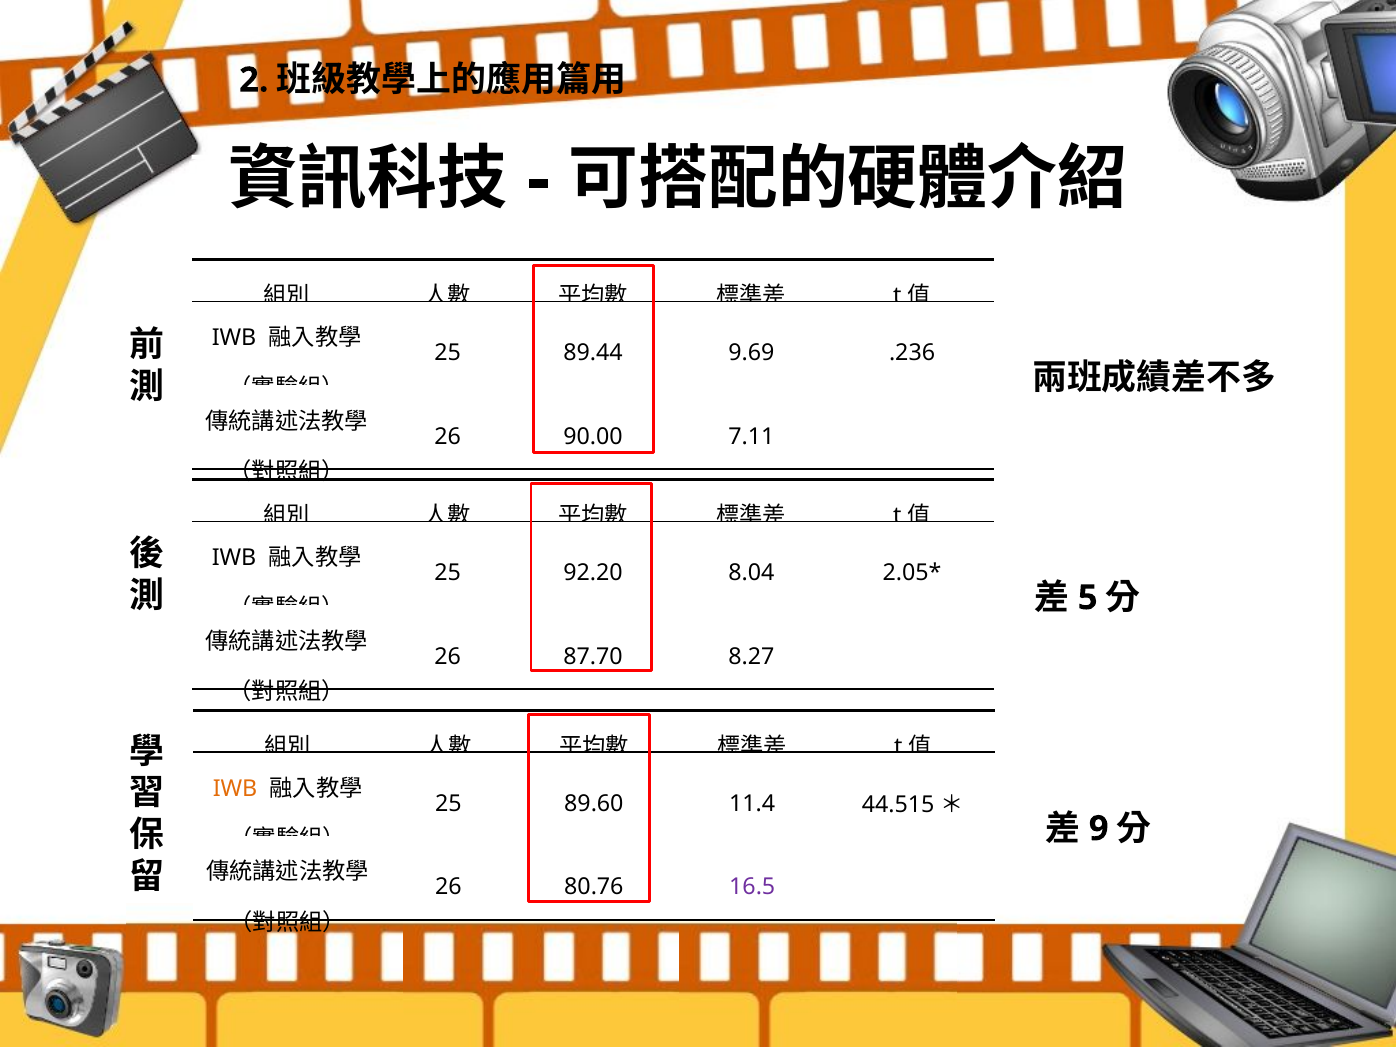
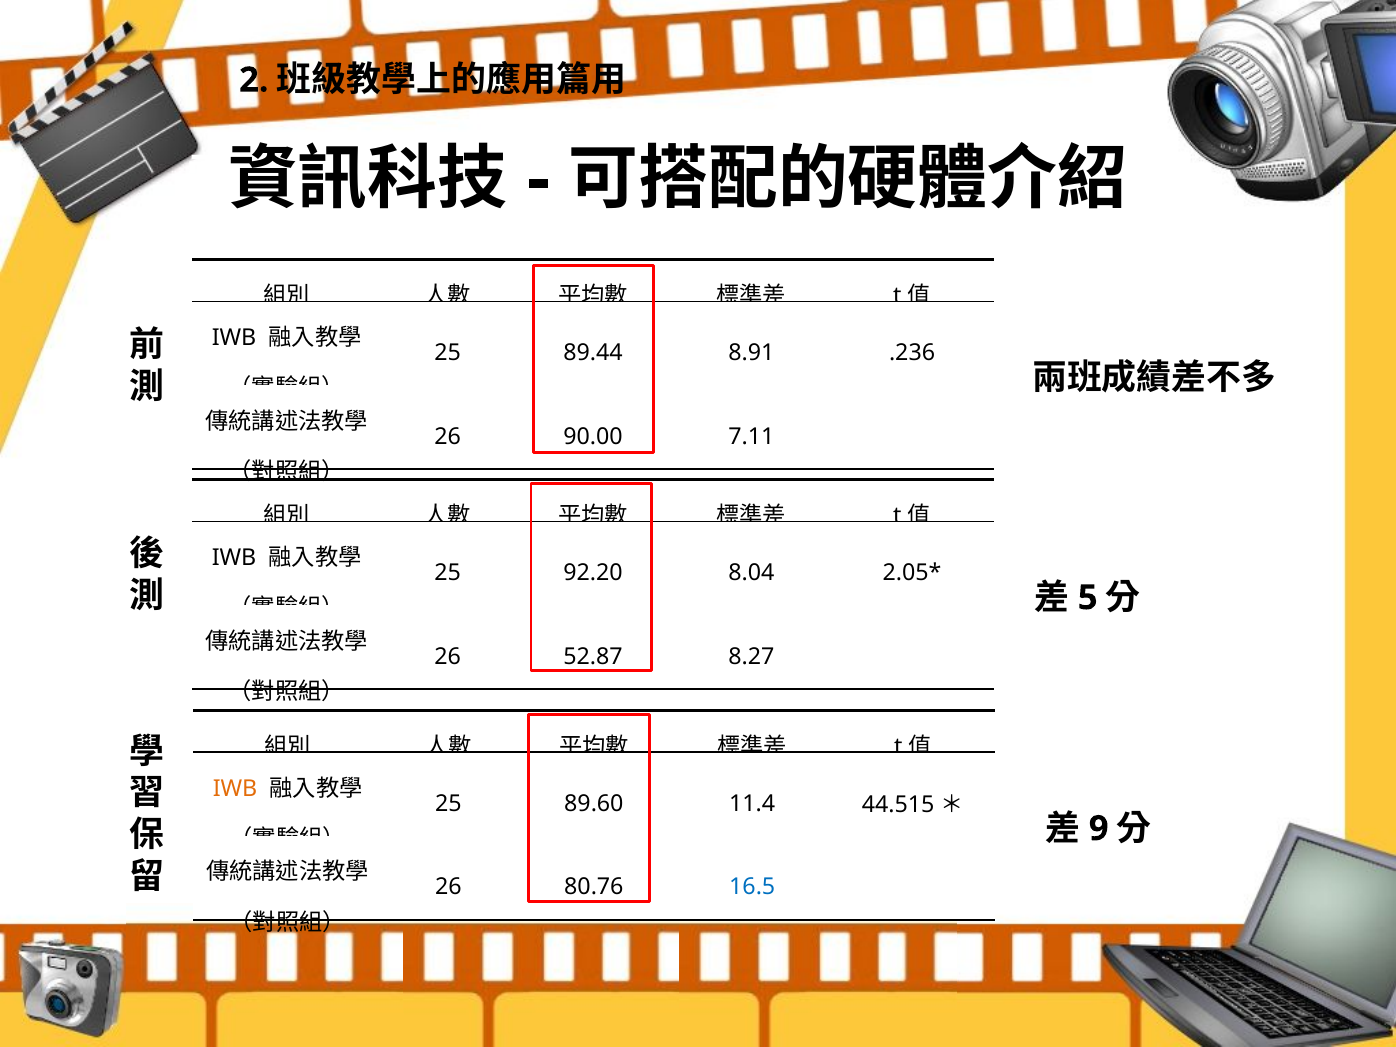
9.69: 9.69 -> 8.91
87.70: 87.70 -> 52.87
16.5 colour: purple -> blue
